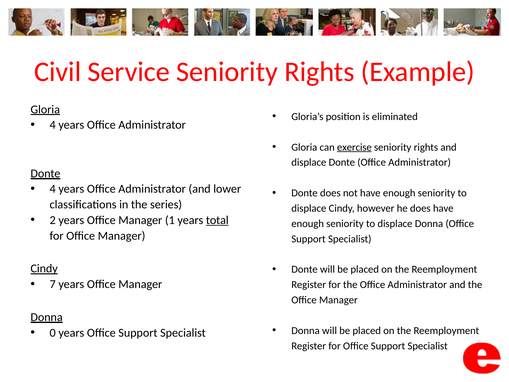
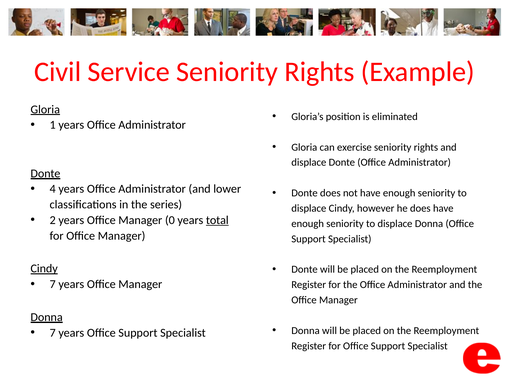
4 at (53, 125): 4 -> 1
exercise underline: present -> none
1: 1 -> 0
0 at (53, 333): 0 -> 7
